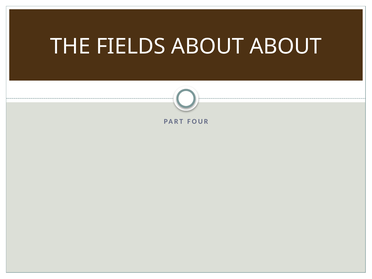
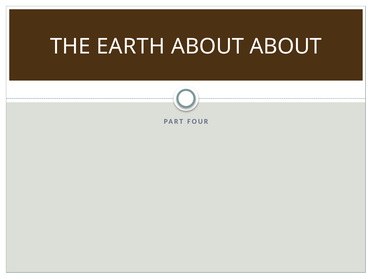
FIELDS: FIELDS -> EARTH
